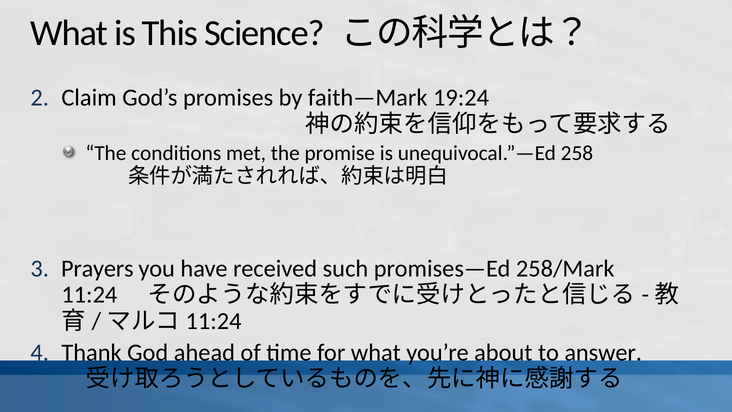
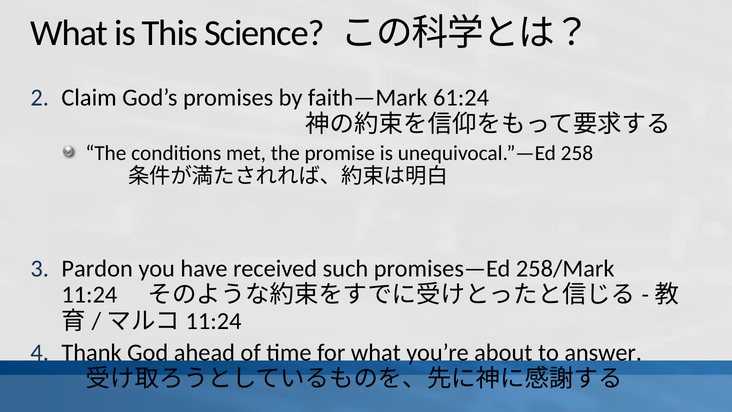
19:24: 19:24 -> 61:24
Prayers: Prayers -> Pardon
